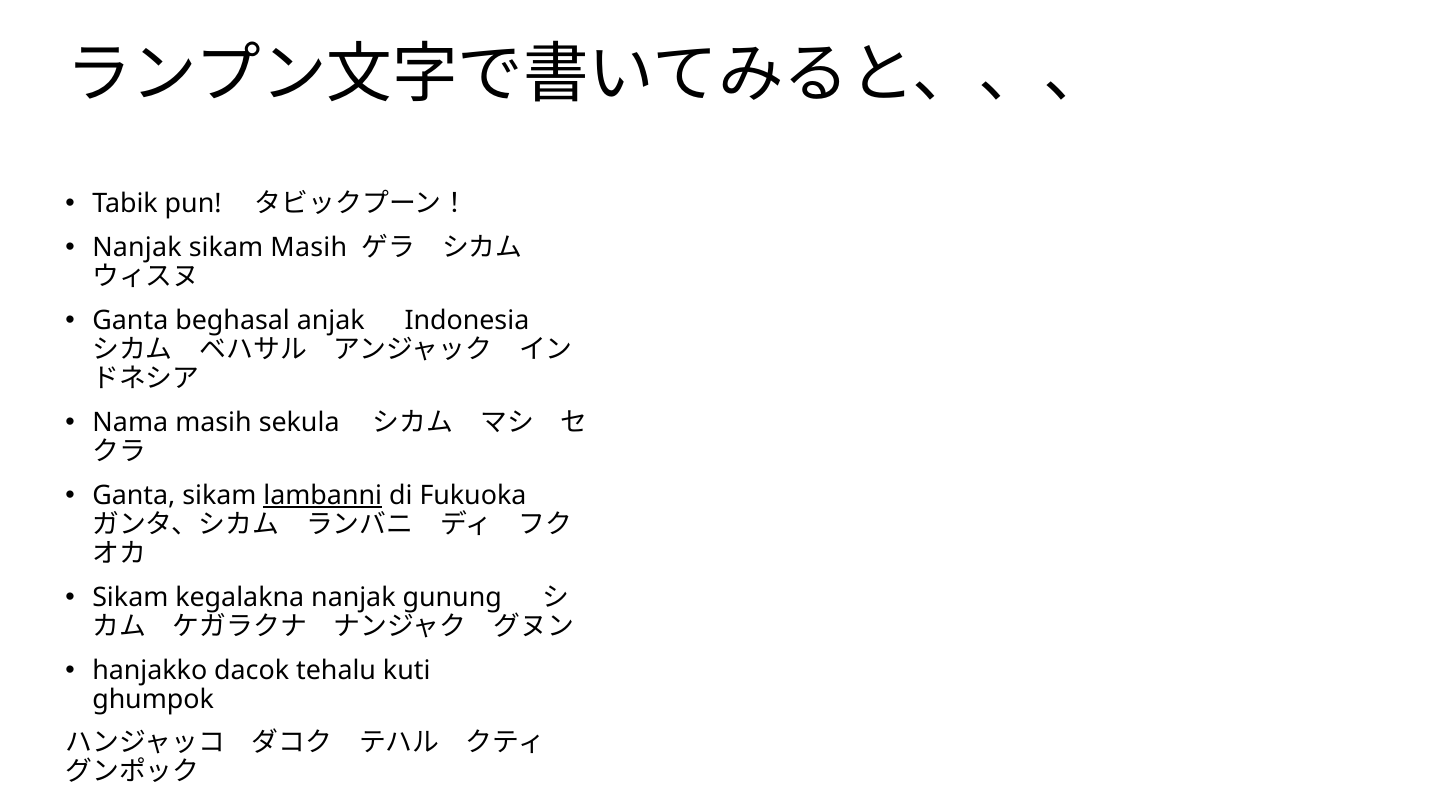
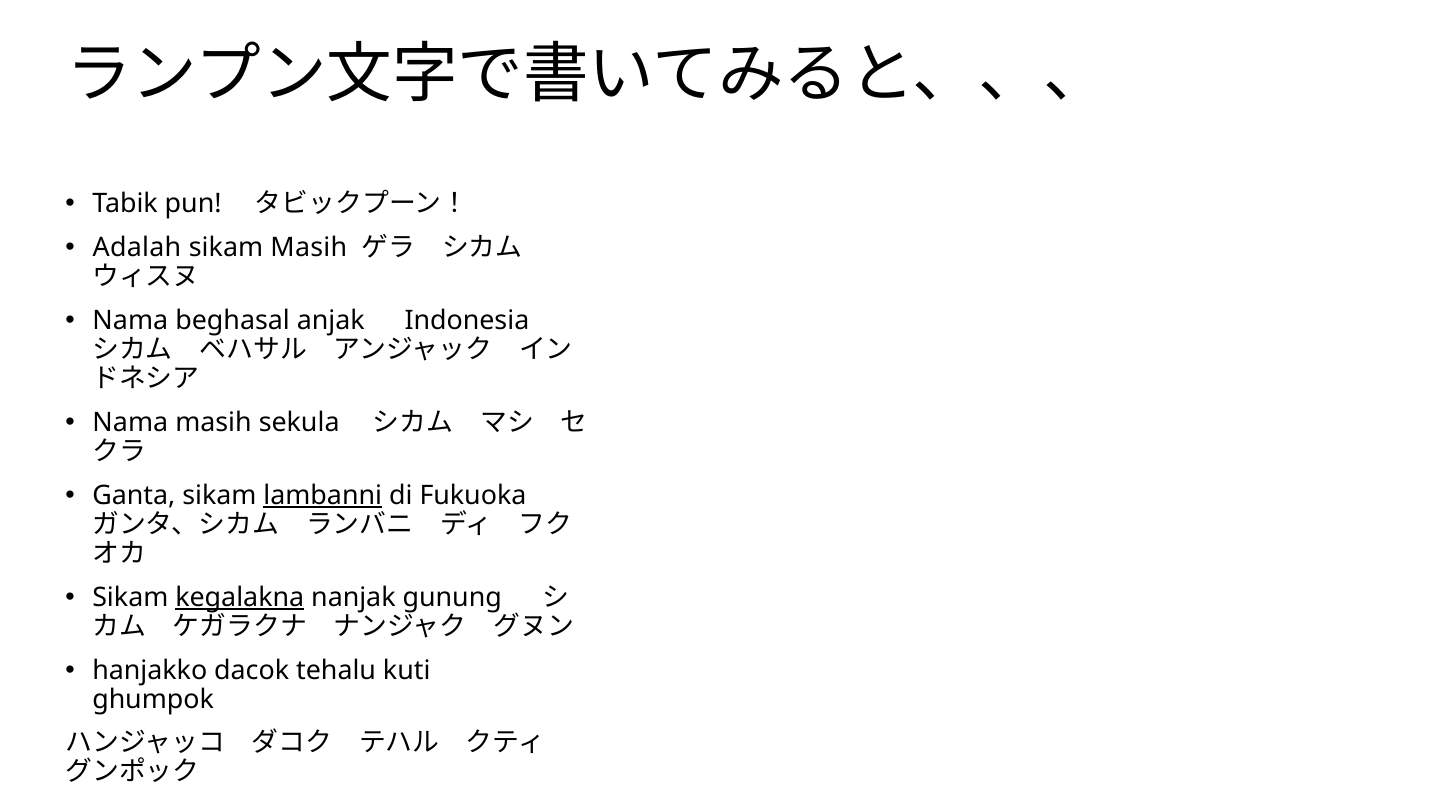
Nanjak at (137, 248): Nanjak -> Adalah
Ganta at (130, 321): Ganta -> Nama
kegalakna underline: none -> present
